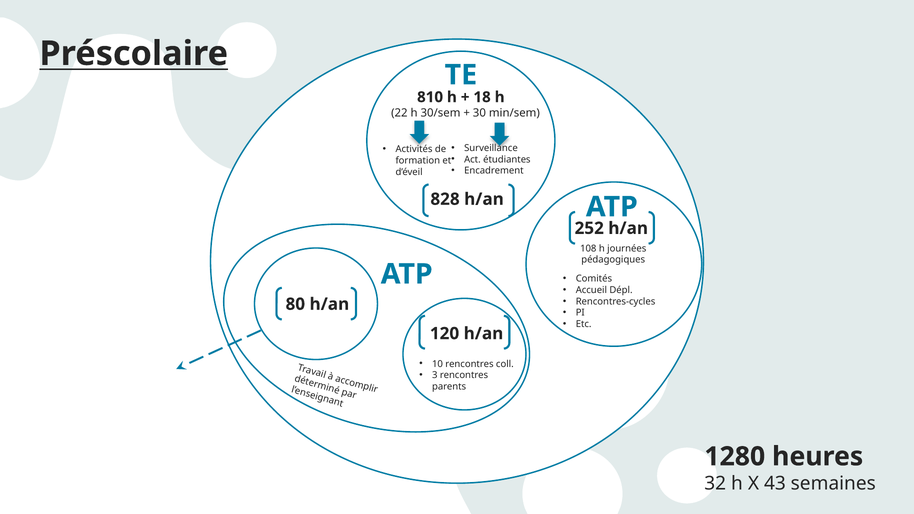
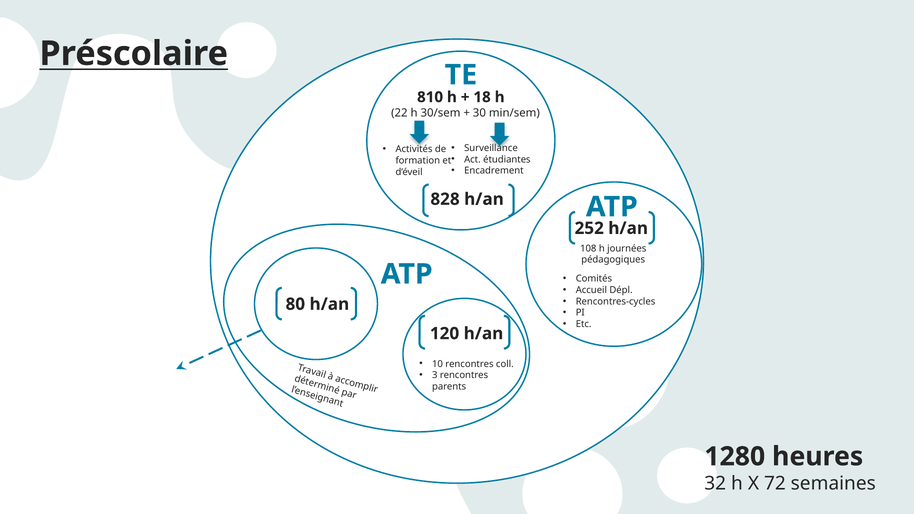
43: 43 -> 72
